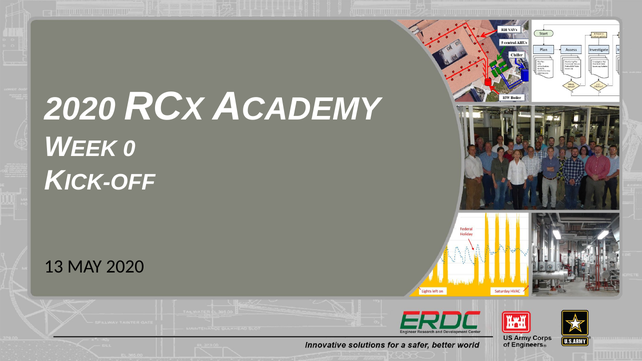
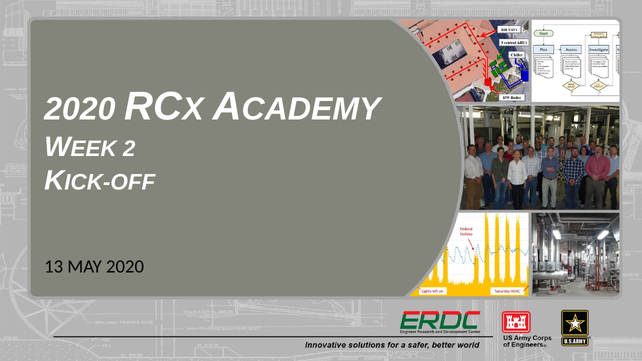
0: 0 -> 2
